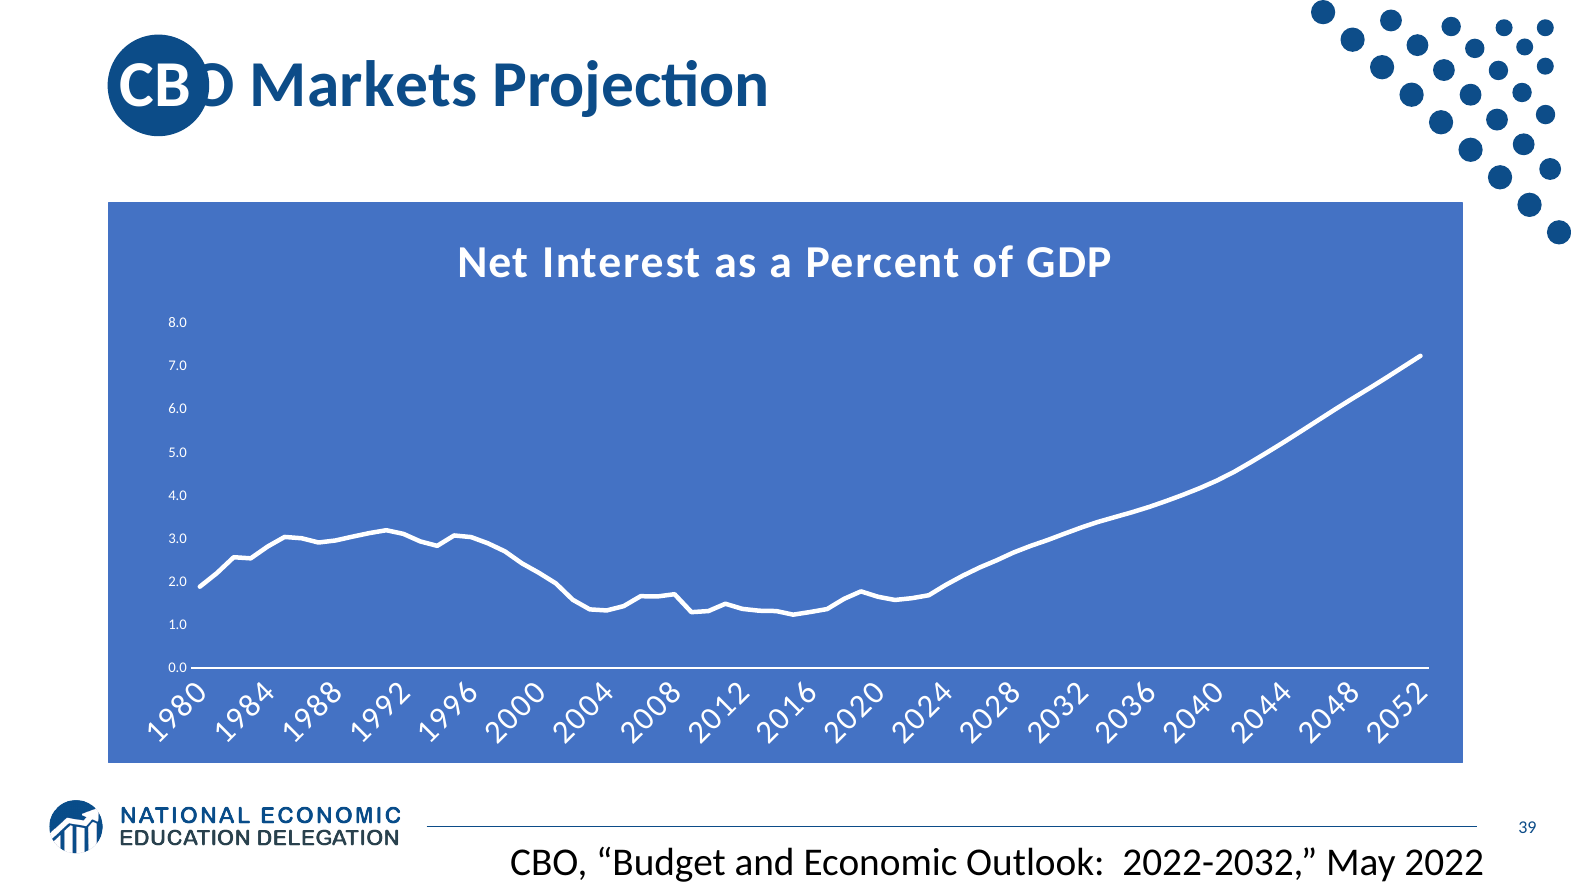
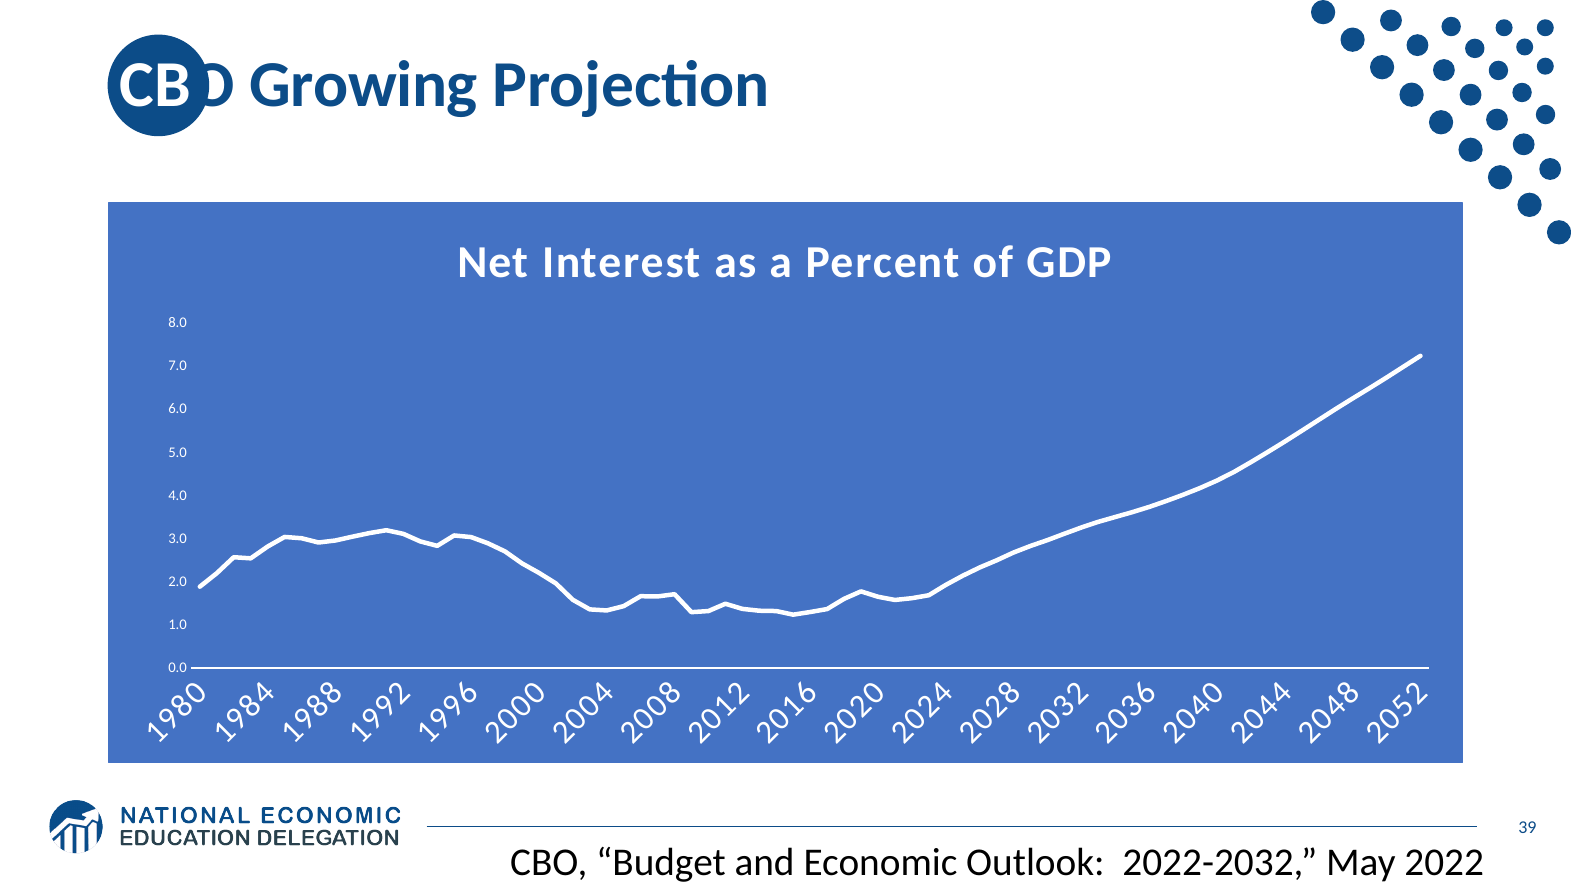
Markets: Markets -> Growing
